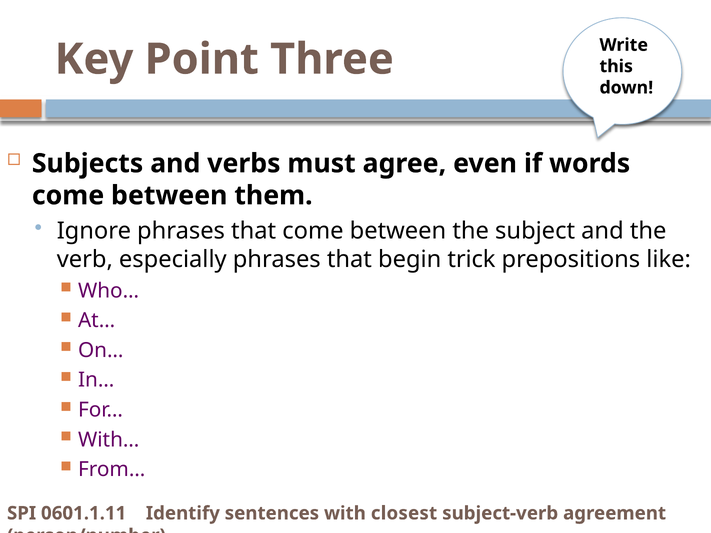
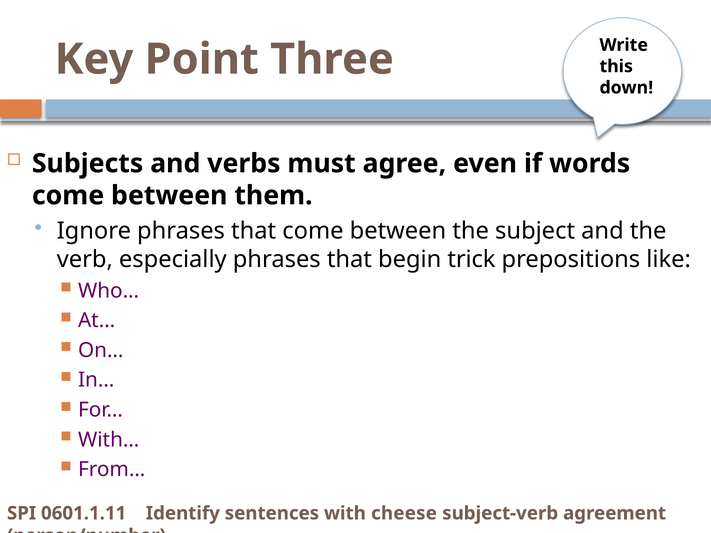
closest: closest -> cheese
